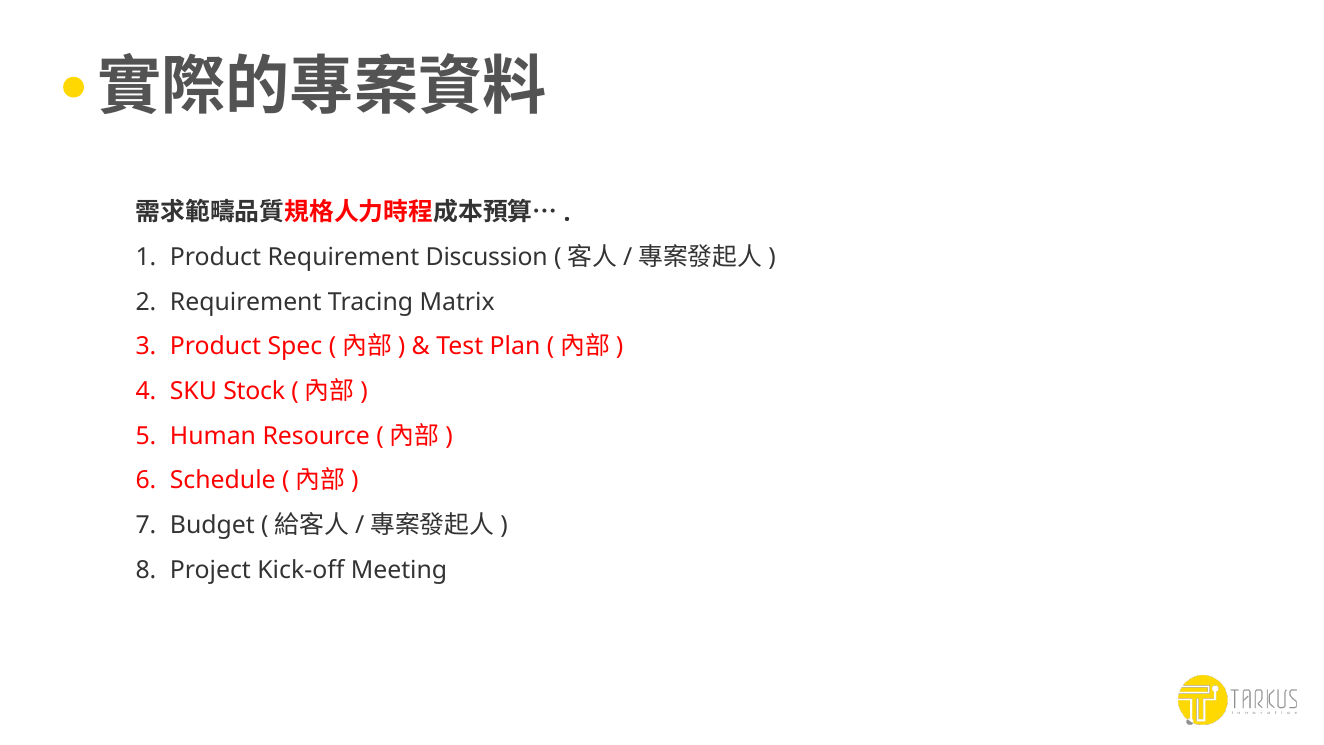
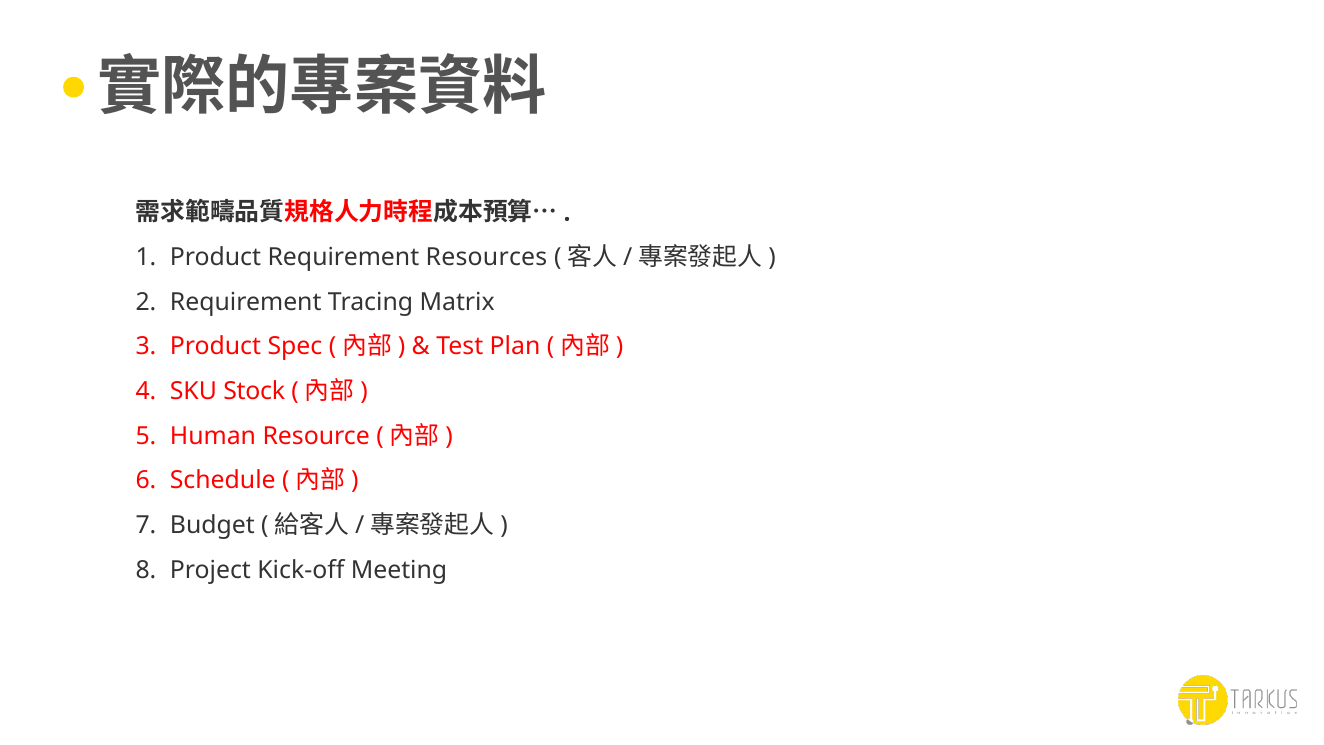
Discussion: Discussion -> Resources
